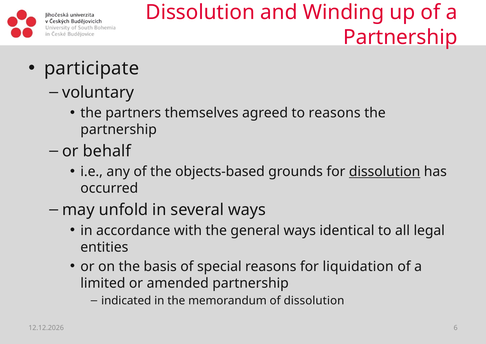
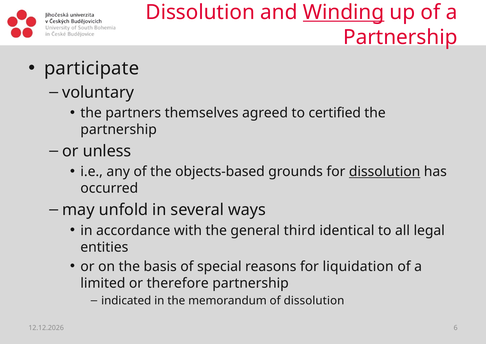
Winding underline: none -> present
to reasons: reasons -> certified
behalf: behalf -> unless
general ways: ways -> third
amended: amended -> therefore
